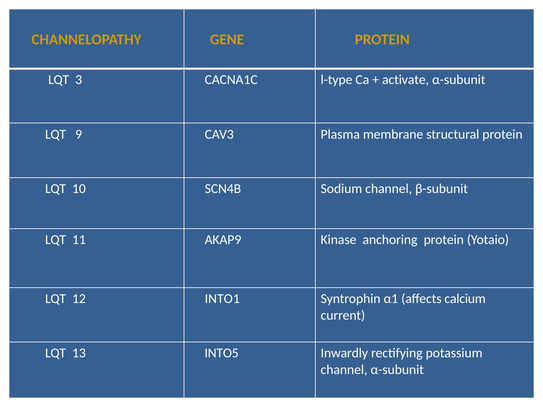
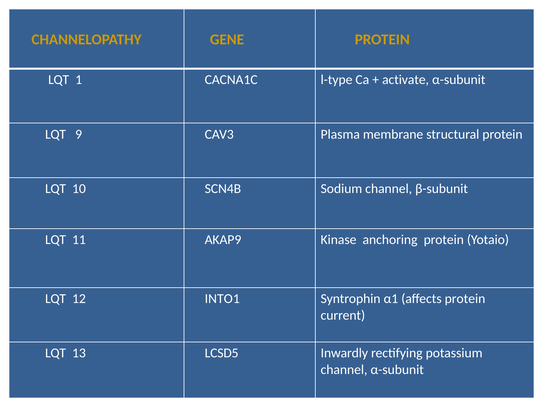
3: 3 -> 1
affects calcium: calcium -> protein
INTO5: INTO5 -> LCSD5
